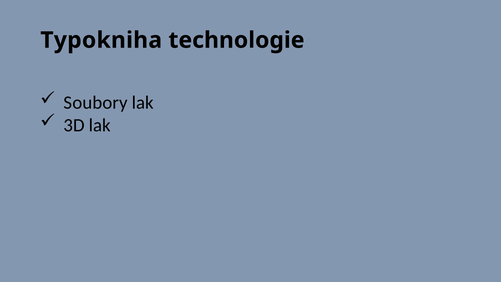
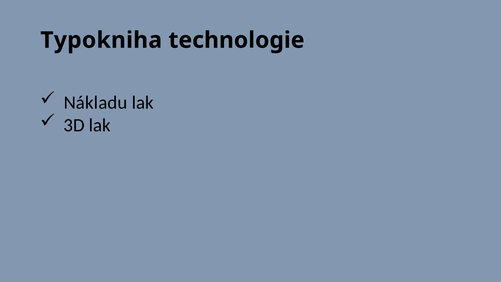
Soubory: Soubory -> Nákladu
